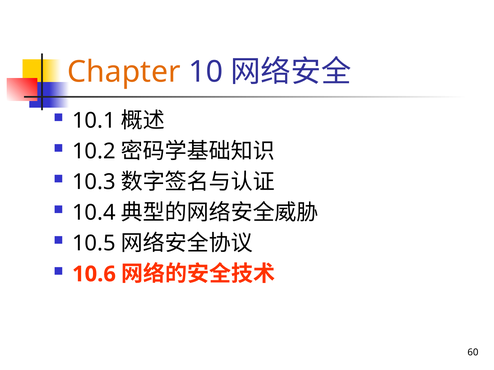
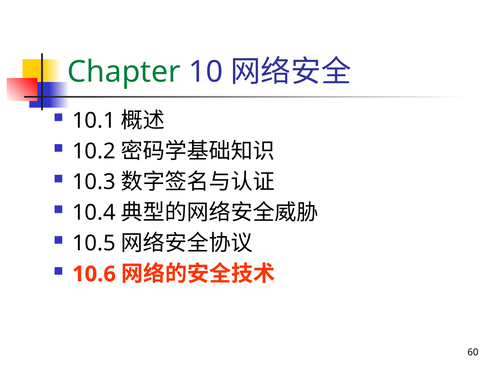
Chapter colour: orange -> green
